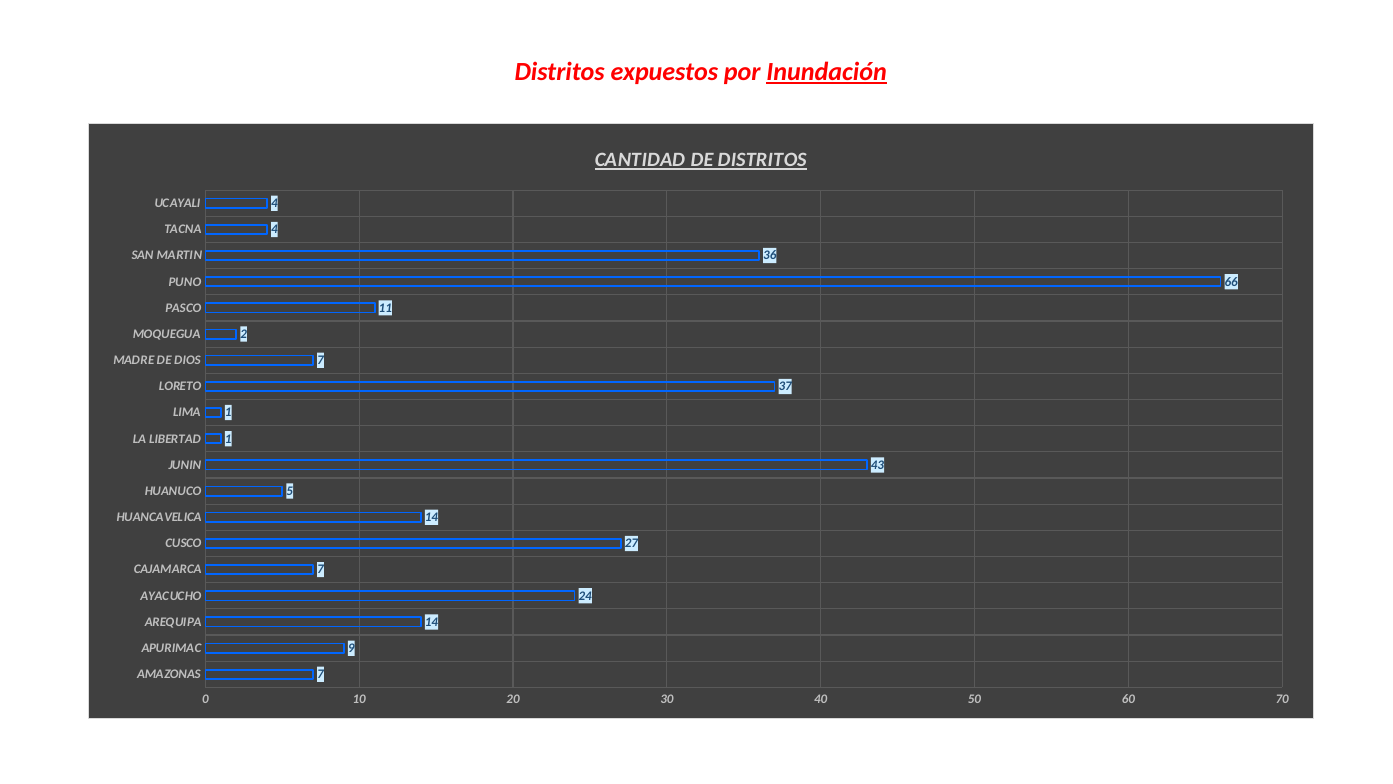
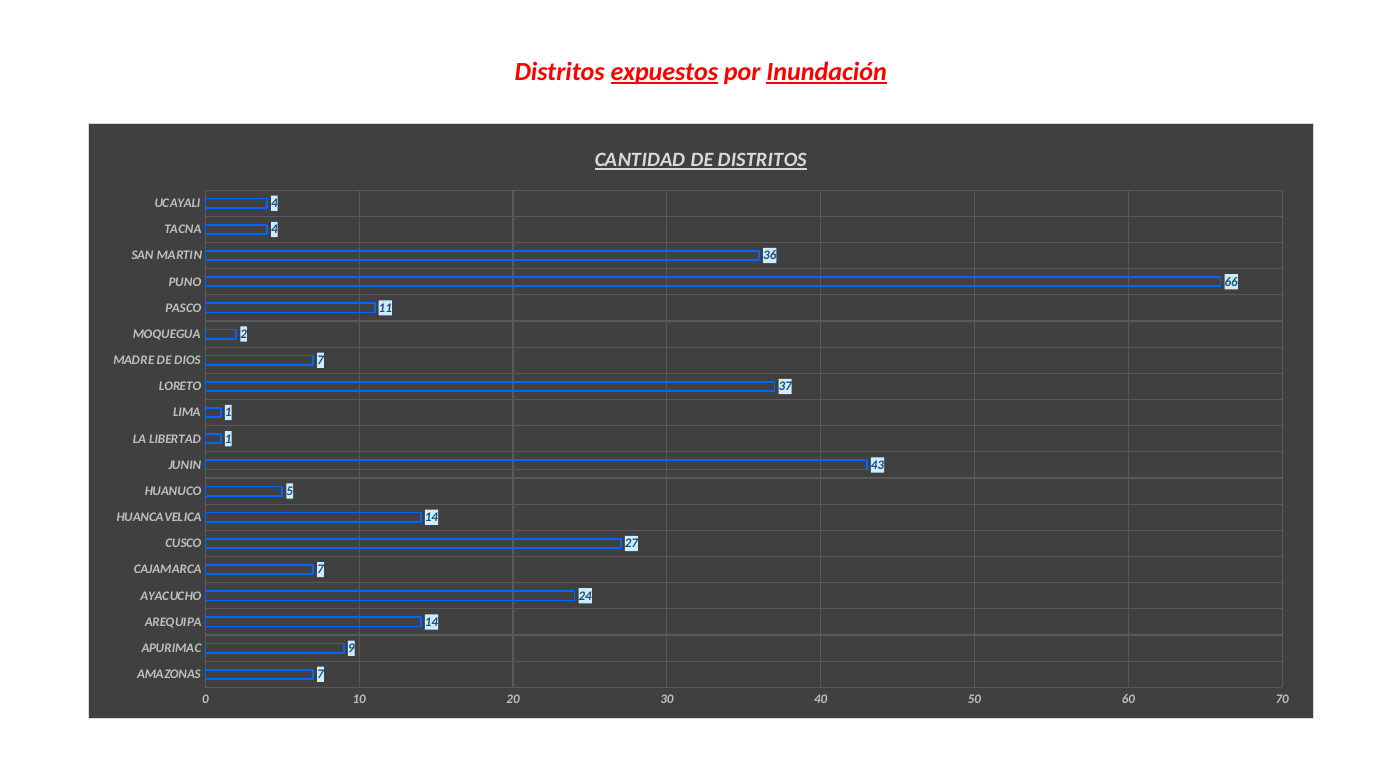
expuestos underline: none -> present
